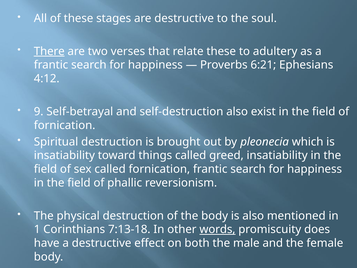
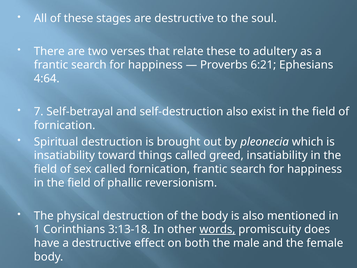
There underline: present -> none
4:12: 4:12 -> 4:64
9: 9 -> 7
7:13-18: 7:13-18 -> 3:13-18
